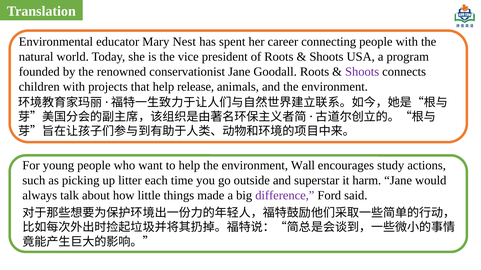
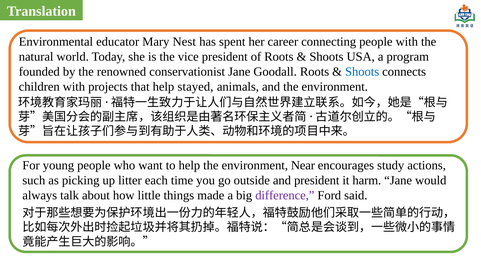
Shoots at (362, 72) colour: purple -> blue
release: release -> stayed
Wall: Wall -> Near
and superstar: superstar -> president
